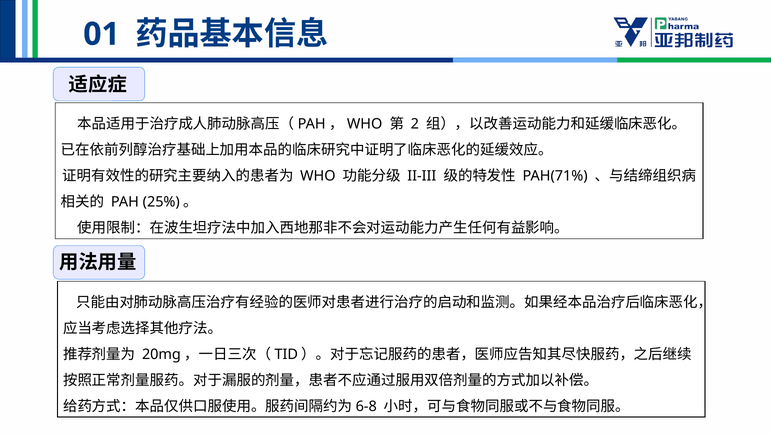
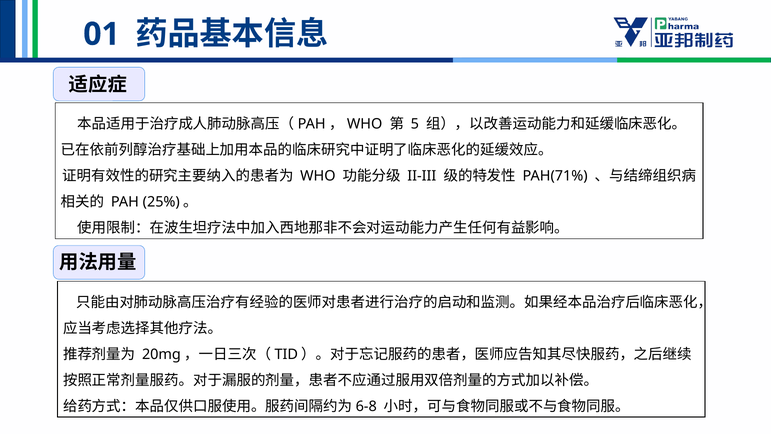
2: 2 -> 5
